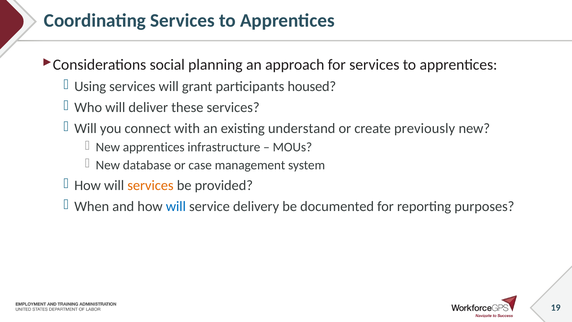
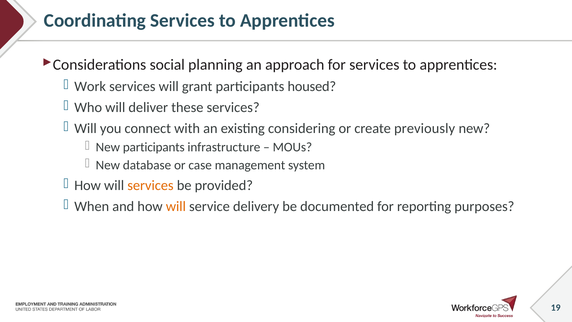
Using: Using -> Work
understand: understand -> considering
New apprentices: apprentices -> participants
will at (176, 206) colour: blue -> orange
